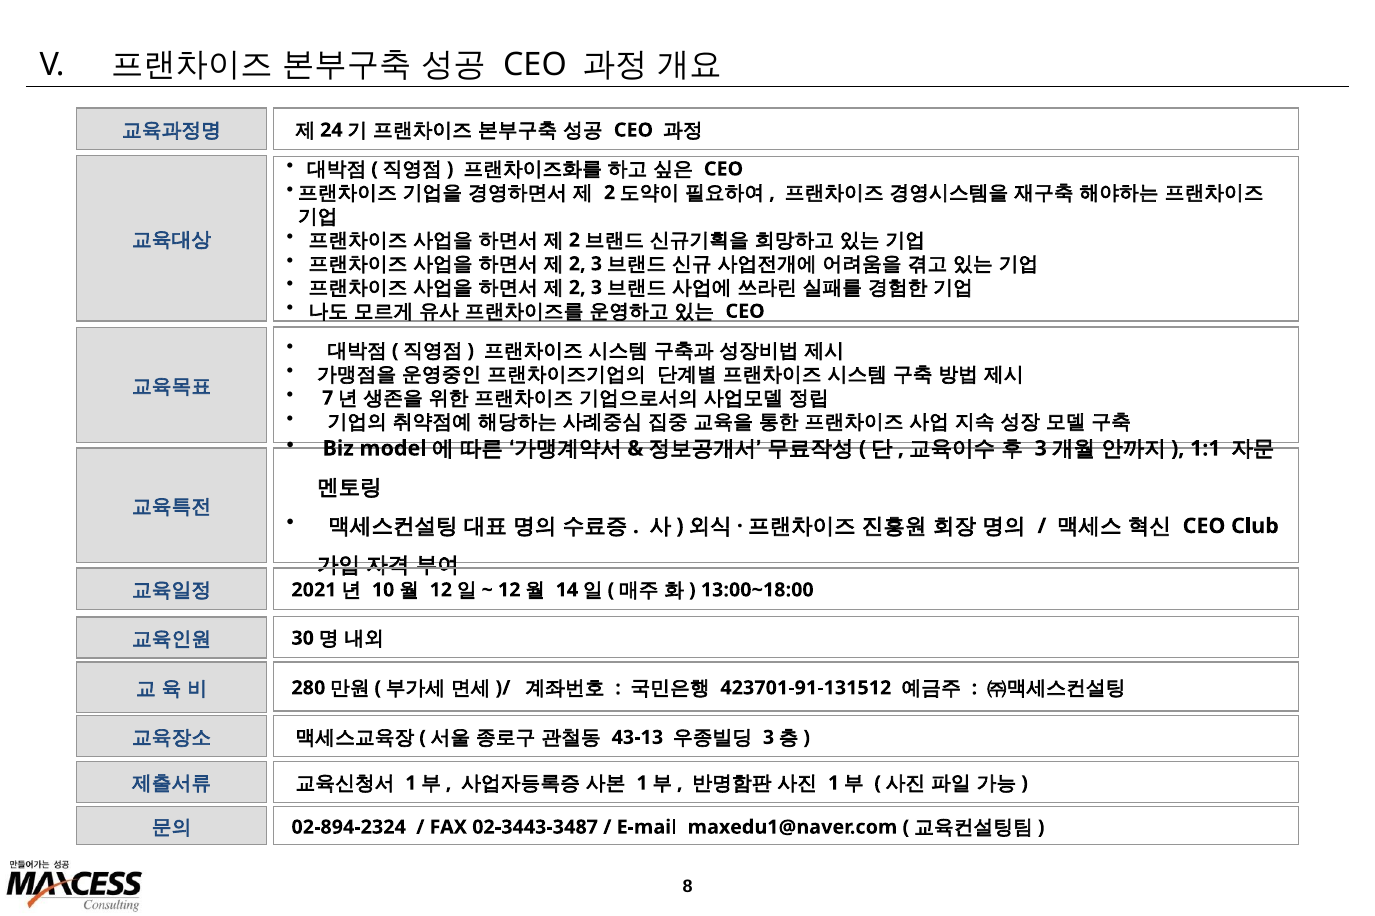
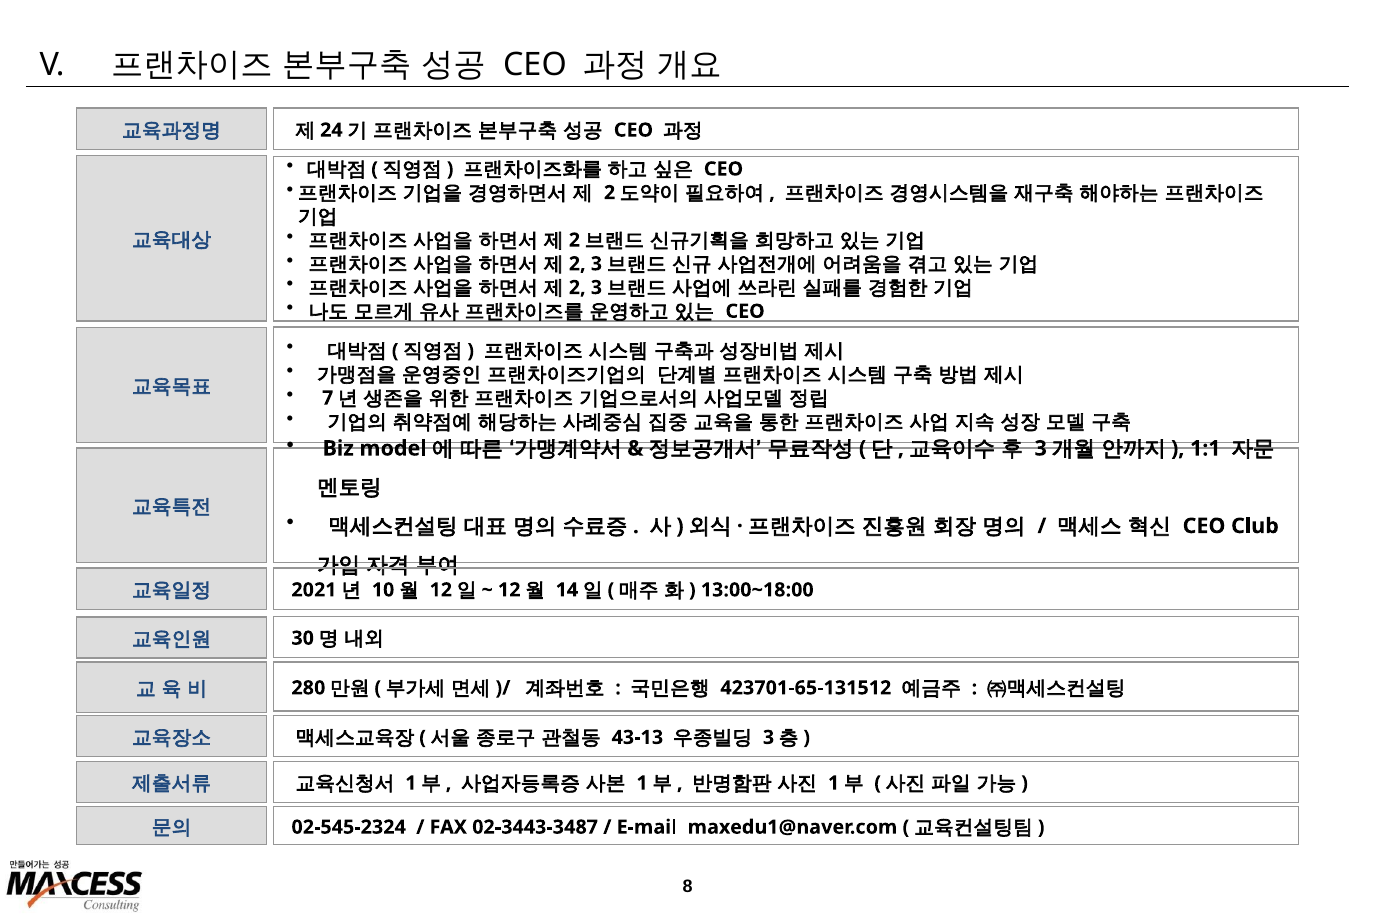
423701-91-131512: 423701-91-131512 -> 423701-65-131512
02-894-2324: 02-894-2324 -> 02-545-2324
